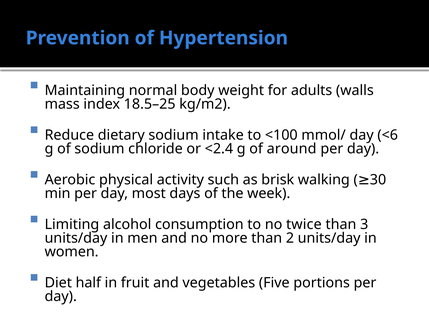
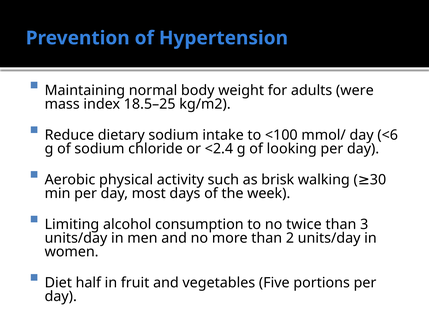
walls: walls -> were
around: around -> looking
